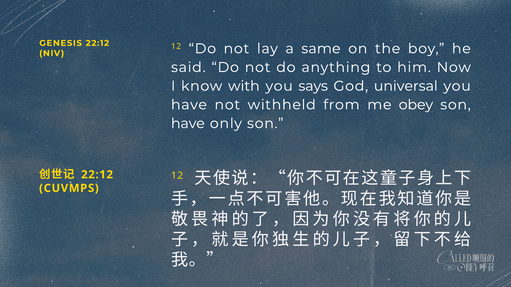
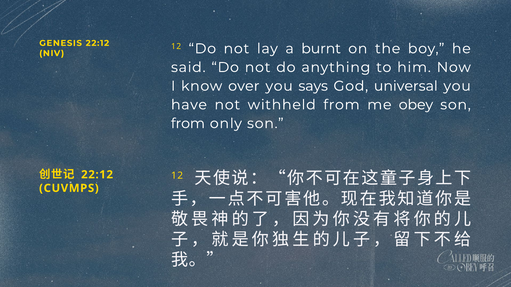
same: same -> burnt
with: with -> over
have at (188, 124): have -> from
